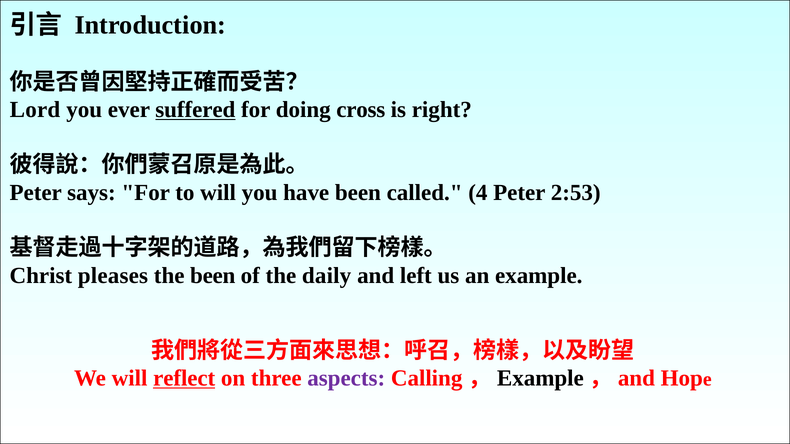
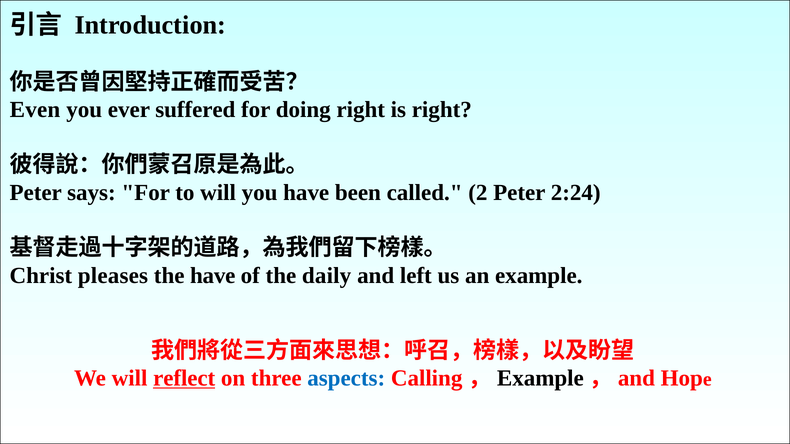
Lord: Lord -> Even
suffered underline: present -> none
doing cross: cross -> right
4: 4 -> 2
2:53: 2:53 -> 2:24
the been: been -> have
aspects colour: purple -> blue
